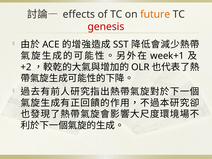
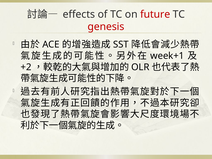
future colour: orange -> red
